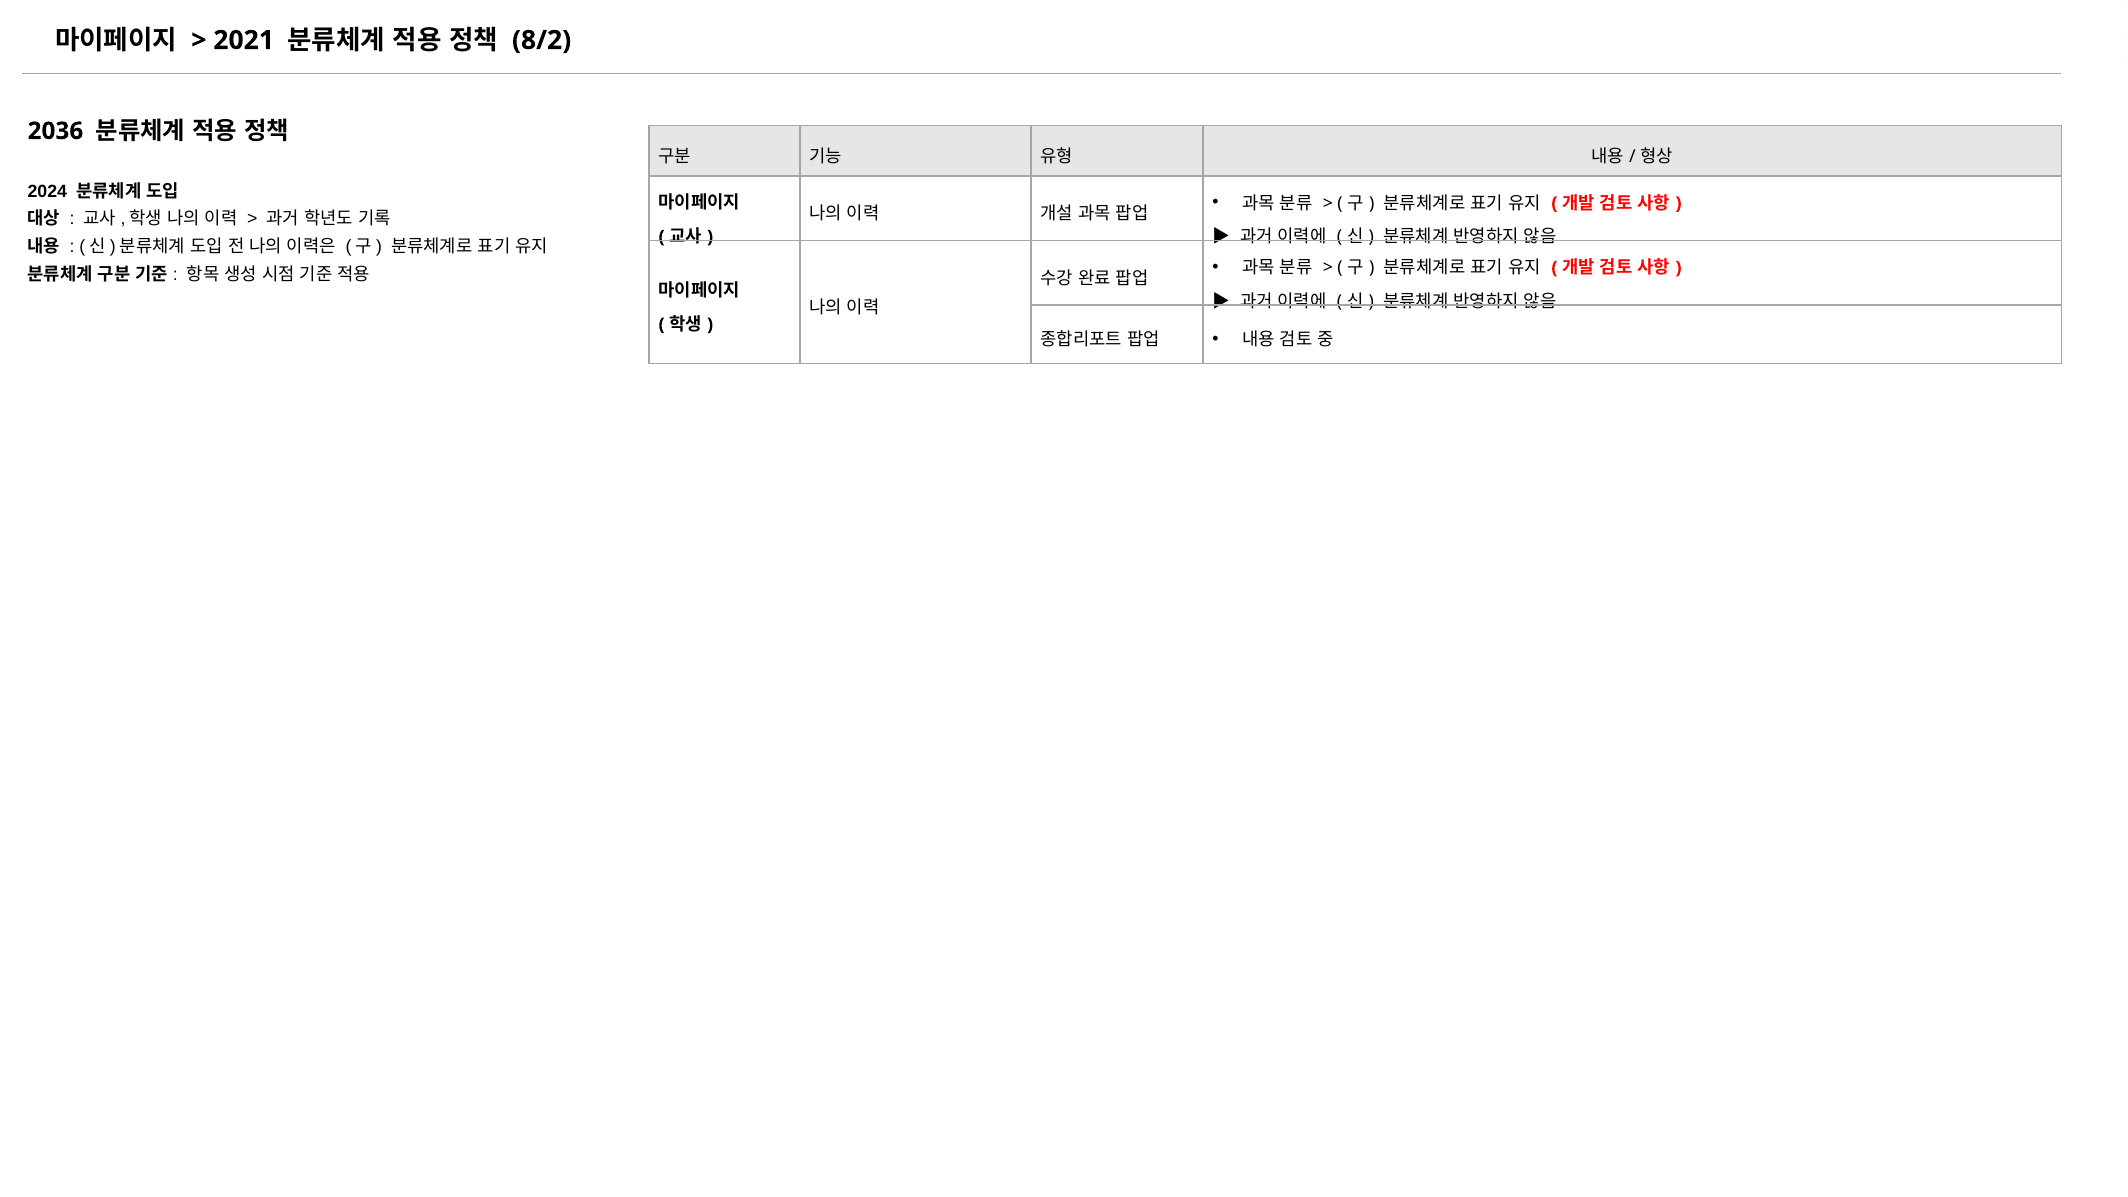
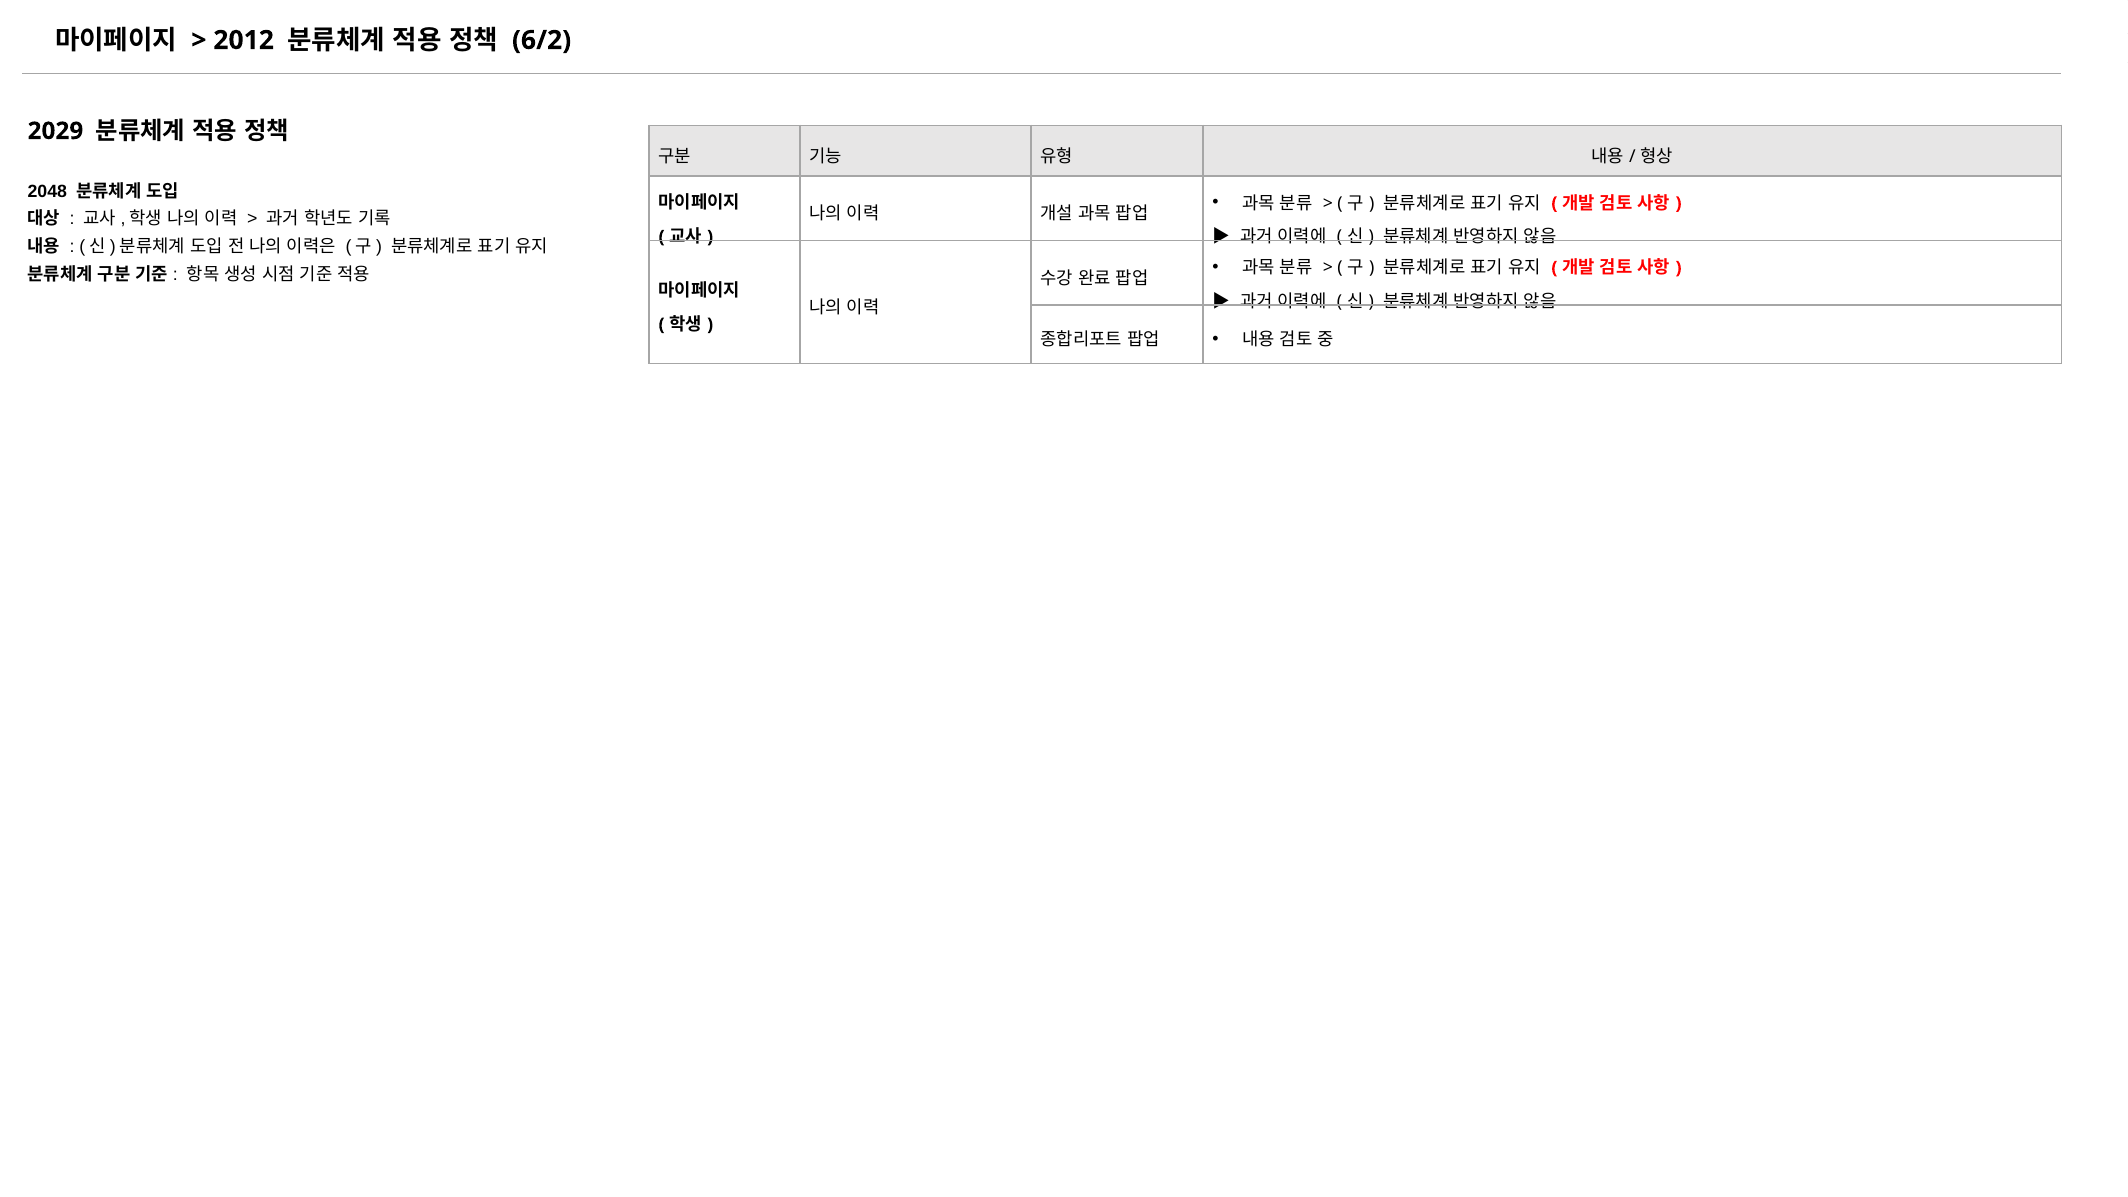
2021: 2021 -> 2012
8/2: 8/2 -> 6/2
2036: 2036 -> 2029
2024: 2024 -> 2048
